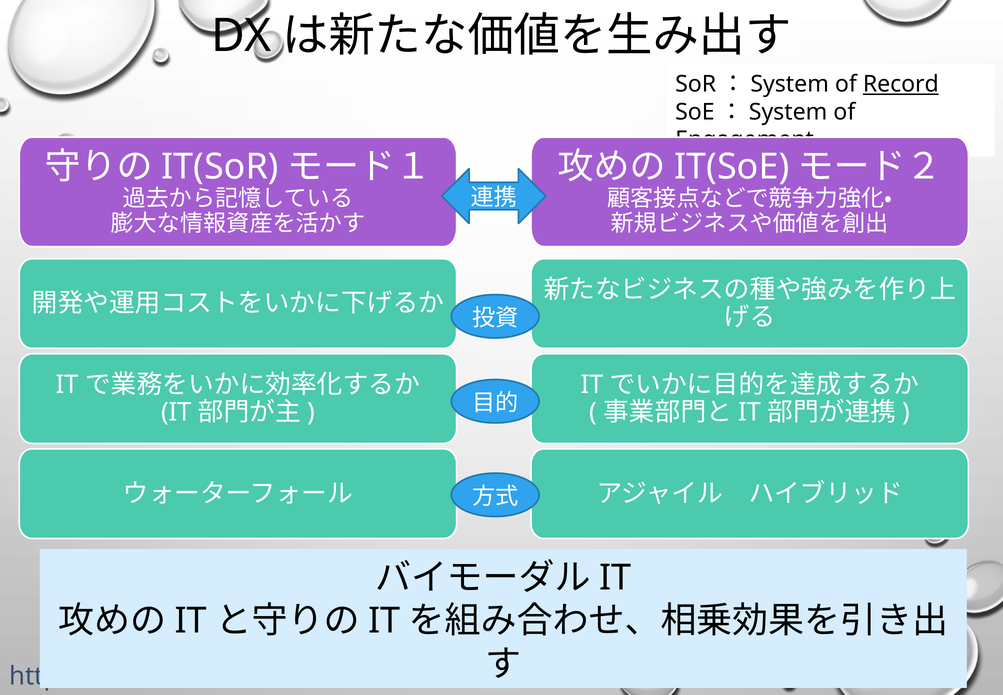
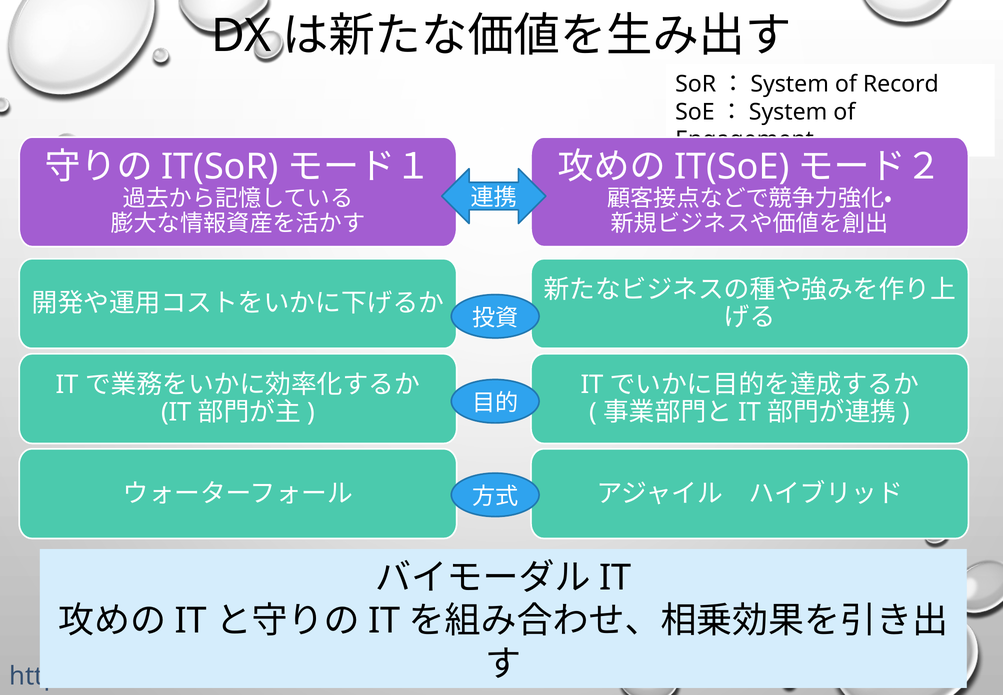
Record underline: present -> none
